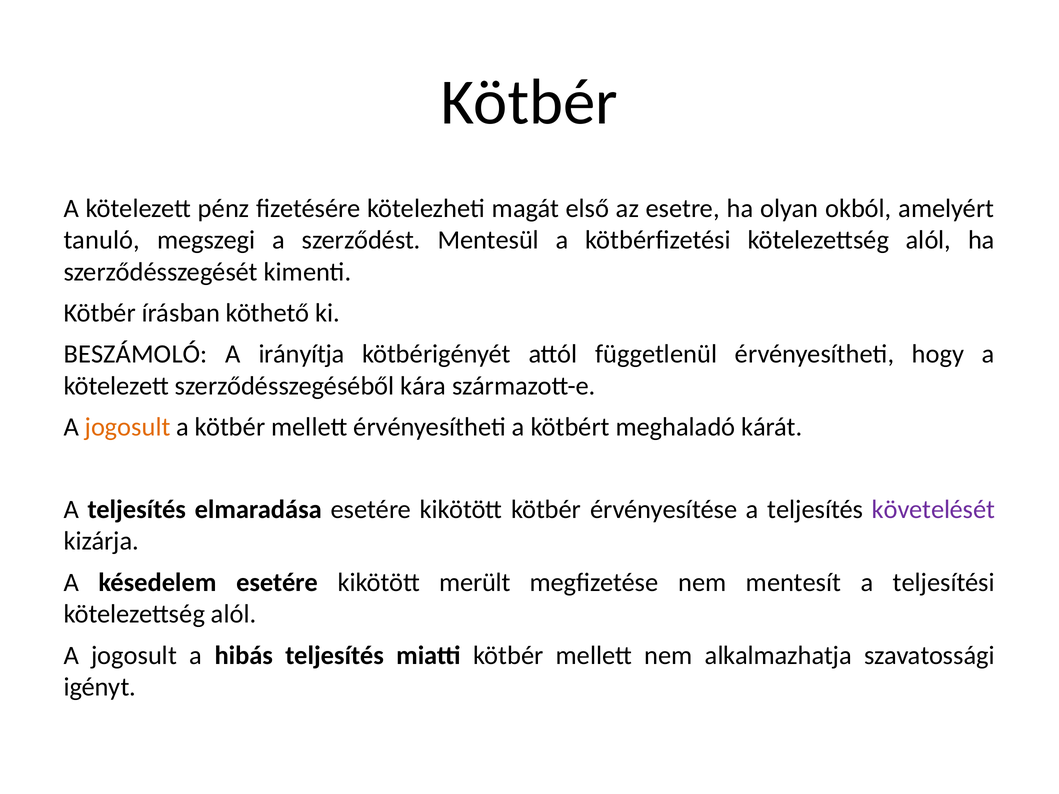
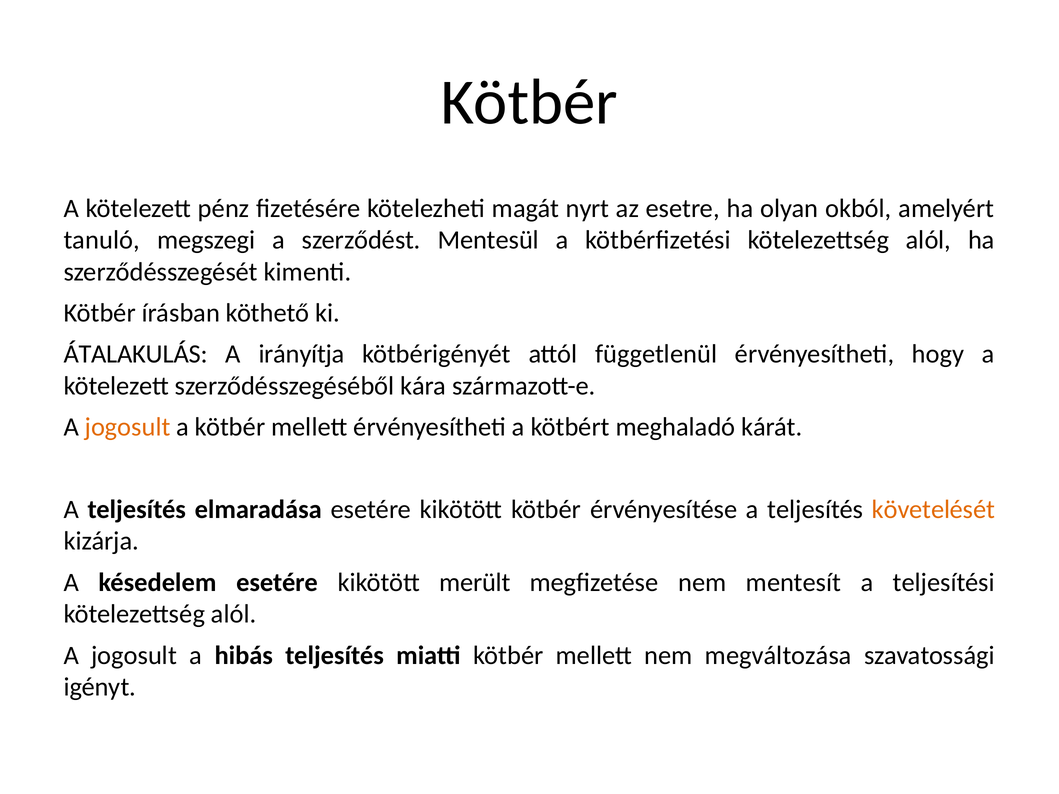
első: első -> nyrt
BESZÁMOLÓ: BESZÁMOLÓ -> ÁTALAKULÁS
követelését colour: purple -> orange
alkalmazhatja: alkalmazhatja -> megváltozása
